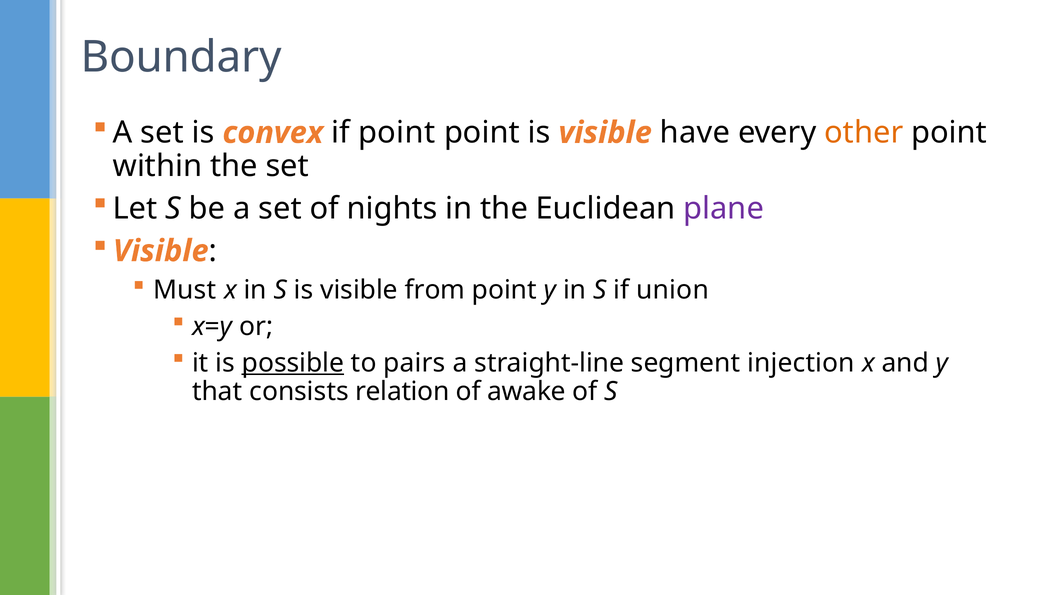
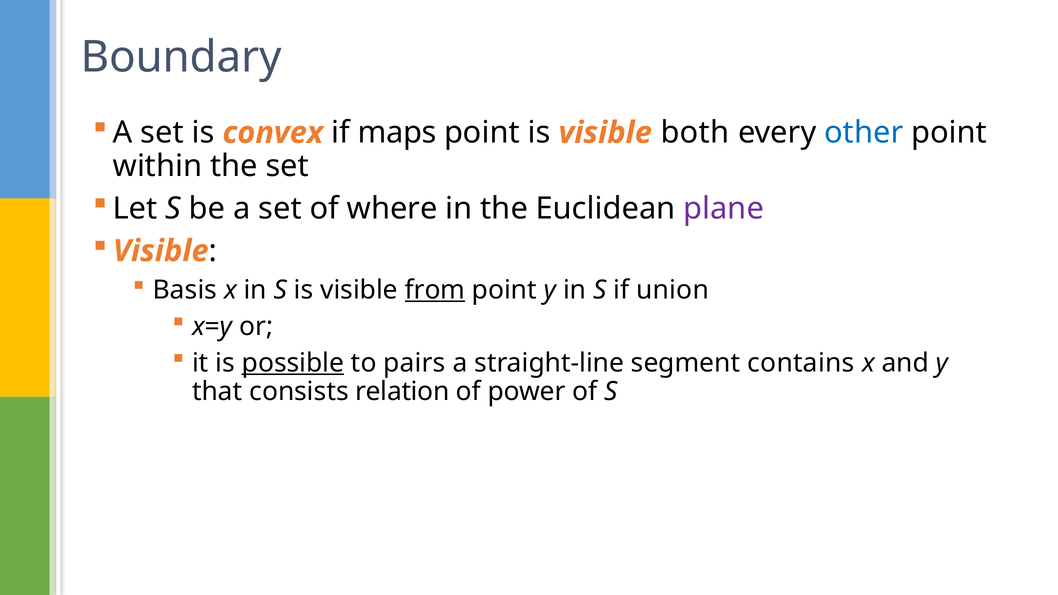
if point: point -> maps
have: have -> both
other colour: orange -> blue
nights: nights -> where
Must: Must -> Basis
from underline: none -> present
injection: injection -> contains
awake: awake -> power
